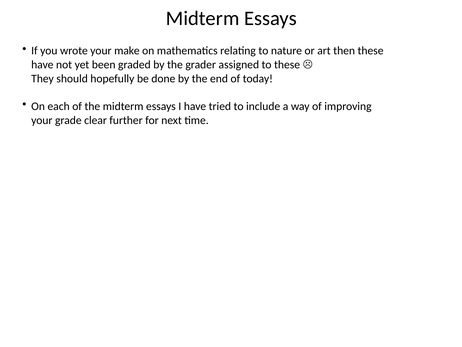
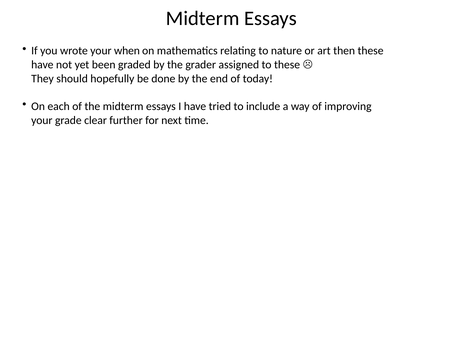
make: make -> when
